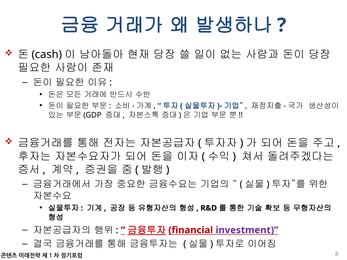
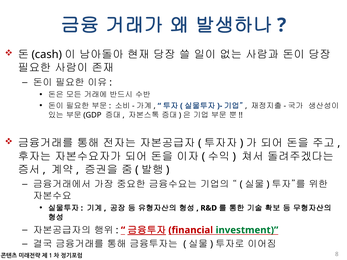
investment colour: purple -> green
